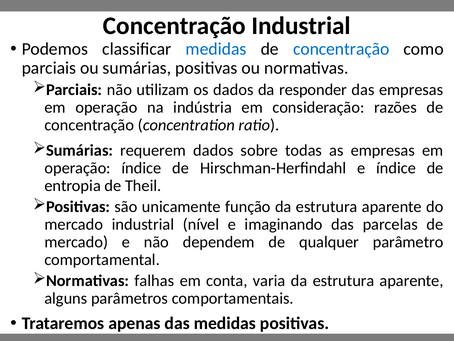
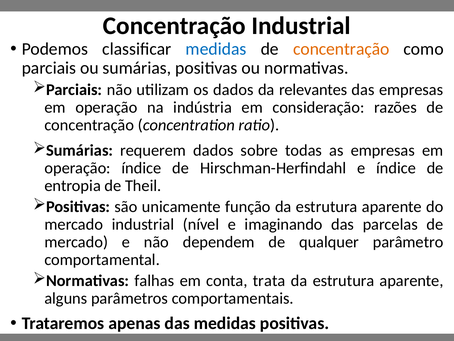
concentração at (341, 49) colour: blue -> orange
responder: responder -> relevantes
varia: varia -> trata
